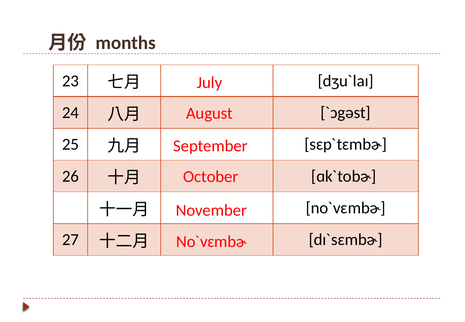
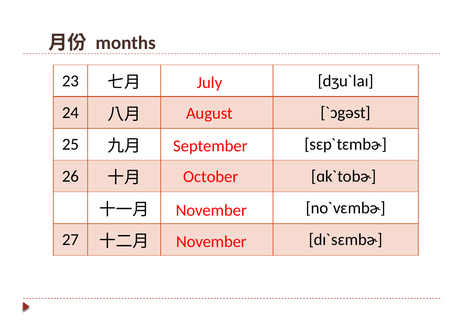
Noˋvɛmbɚ at (211, 242): Noˋvɛmbɚ -> November
